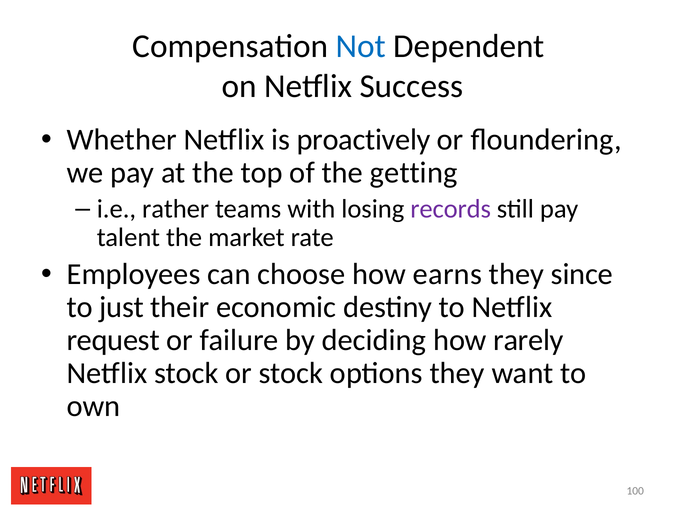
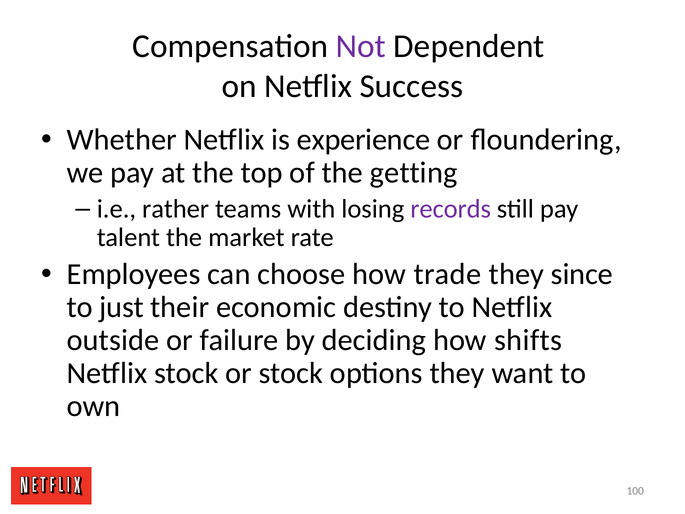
Not colour: blue -> purple
proactively: proactively -> experience
earns: earns -> trade
request: request -> outside
rarely: rarely -> shifts
